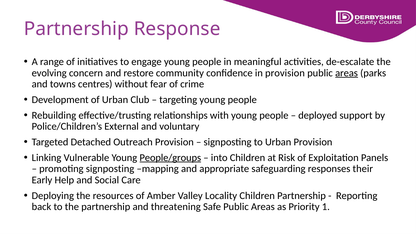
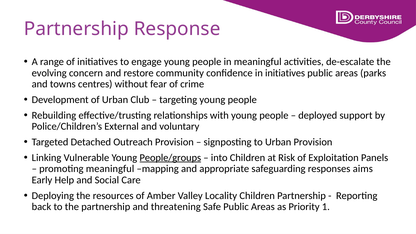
in provision: provision -> initiatives
areas at (347, 73) underline: present -> none
promoting signposting: signposting -> meaningful
their: their -> aims
